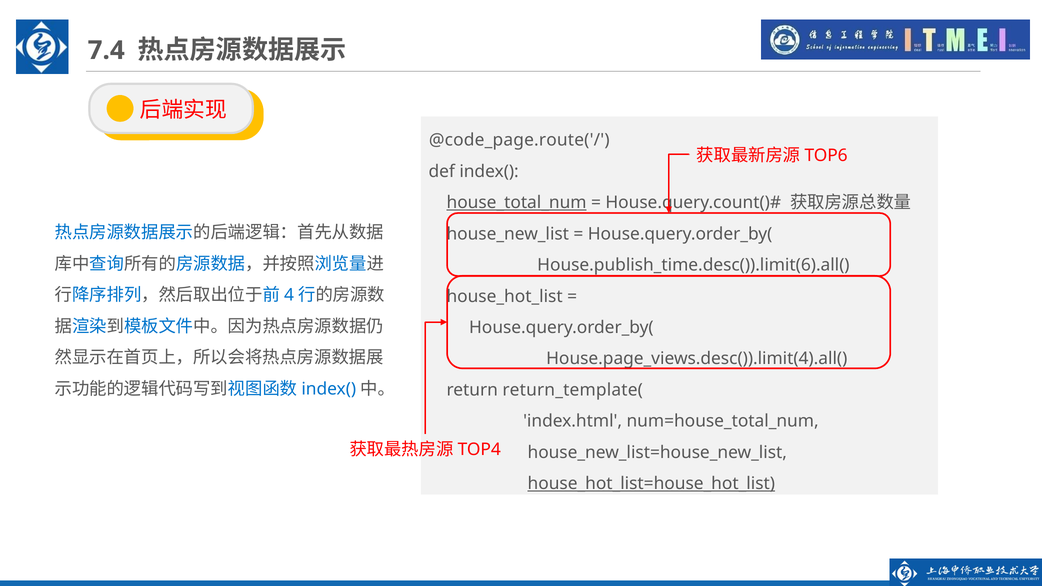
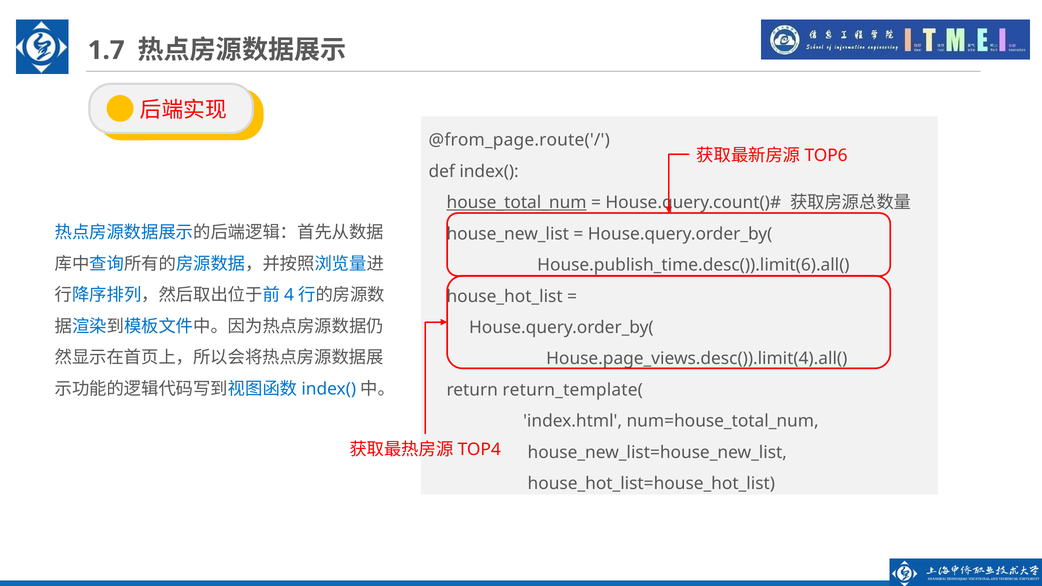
7.4: 7.4 -> 1.7
@code_page.route('/: @code_page.route('/ -> @from_page.route('/
house_hot_list=house_hot_list underline: present -> none
